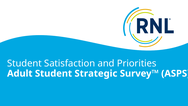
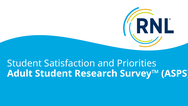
Strategic: Strategic -> Research
